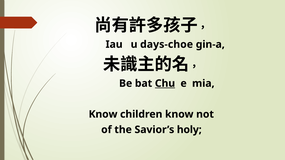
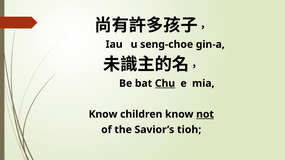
days-choe: days-choe -> seng-choe
not underline: none -> present
holy: holy -> tioh
